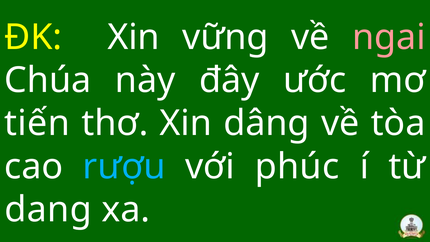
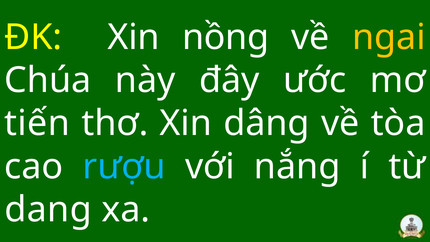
vững: vững -> nồng
ngai colour: pink -> yellow
phúc: phúc -> nắng
